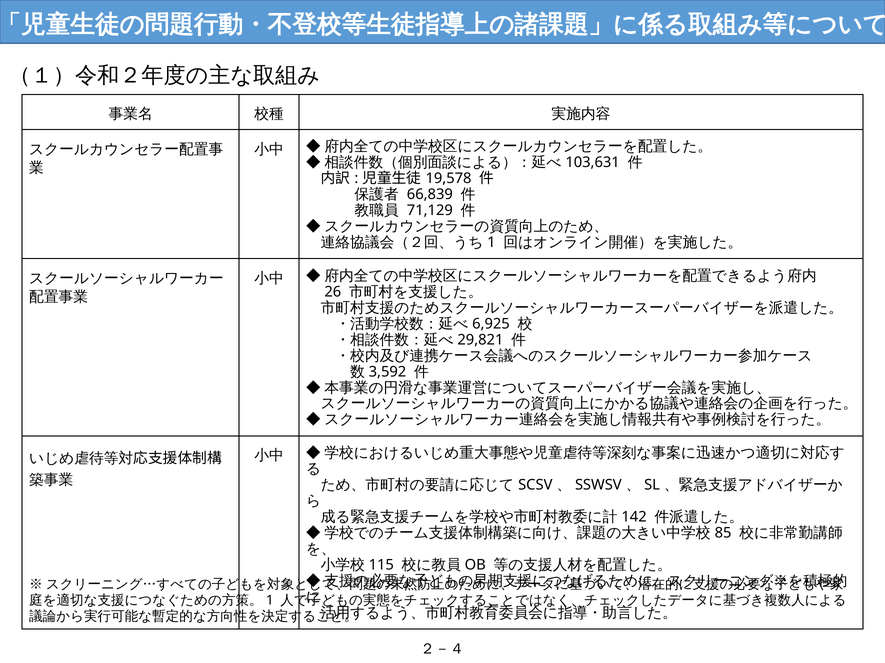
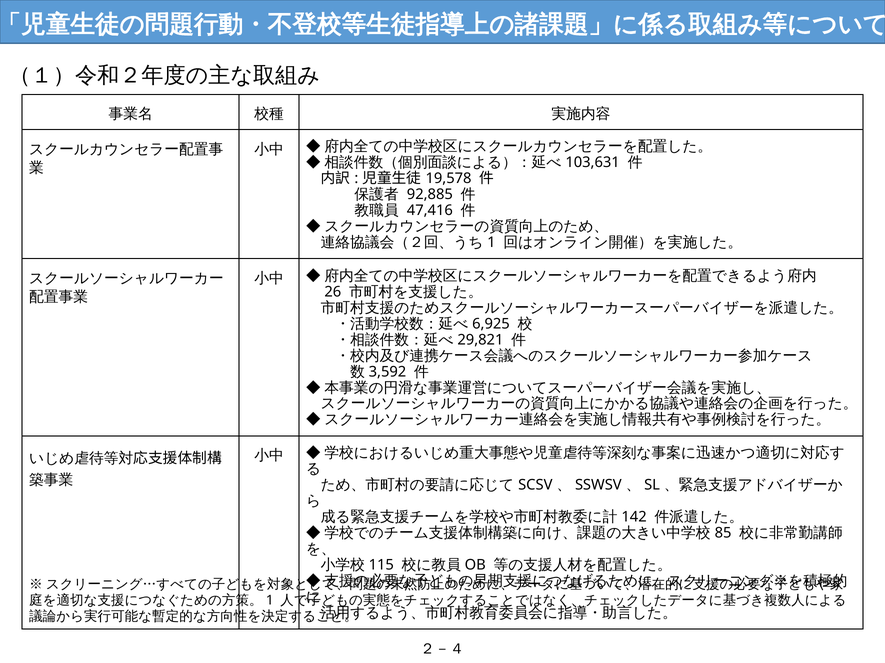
66,839: 66,839 -> 92,885
71,129: 71,129 -> 47,416
